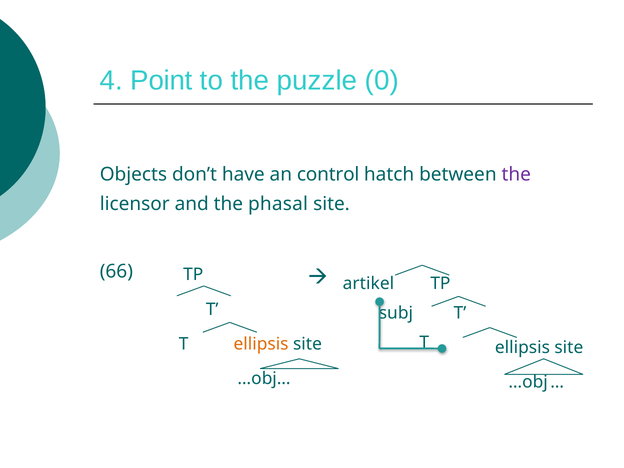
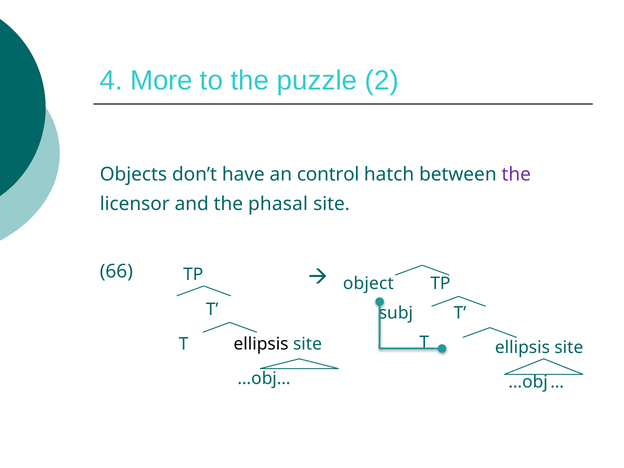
Point: Point -> More
0: 0 -> 2
artikel: artikel -> object
ellipsis at (261, 344) colour: orange -> black
